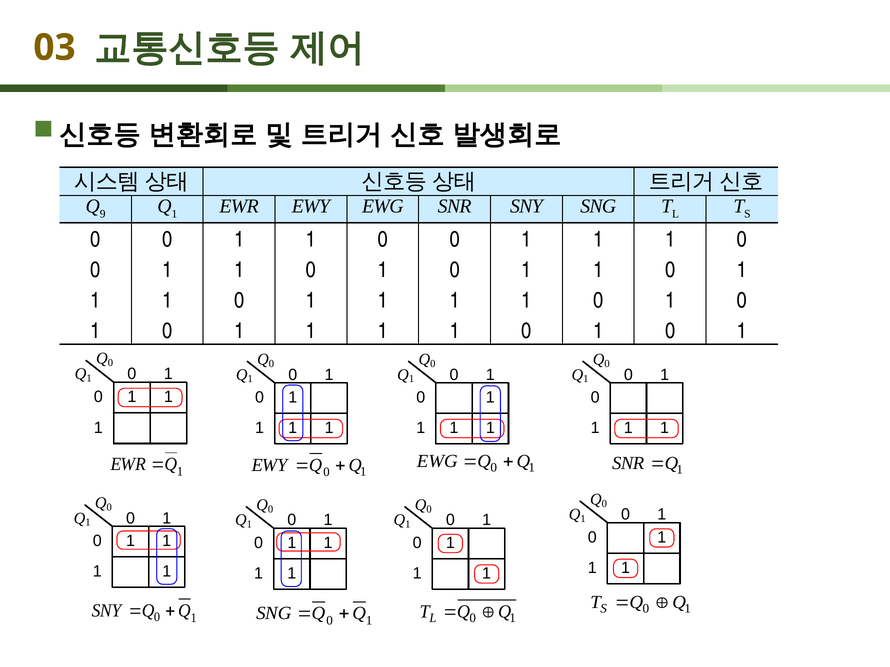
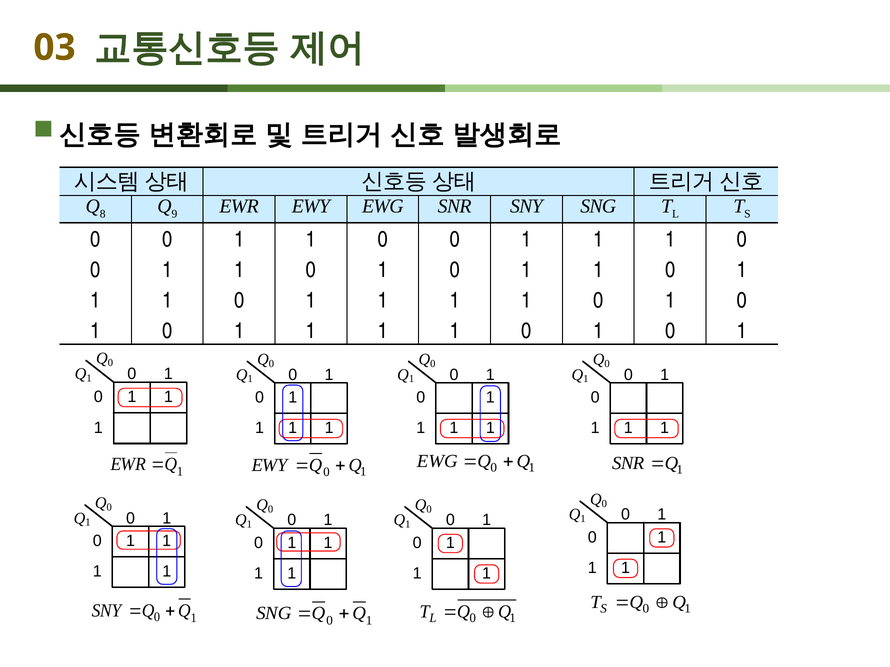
9: 9 -> 8
1 at (174, 214): 1 -> 9
